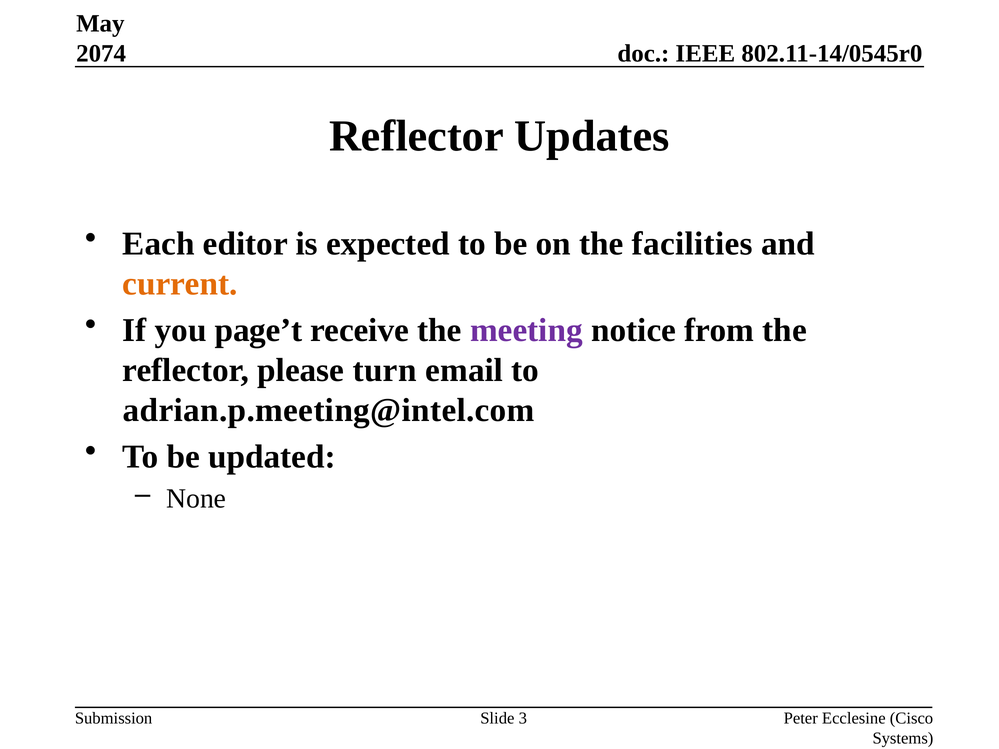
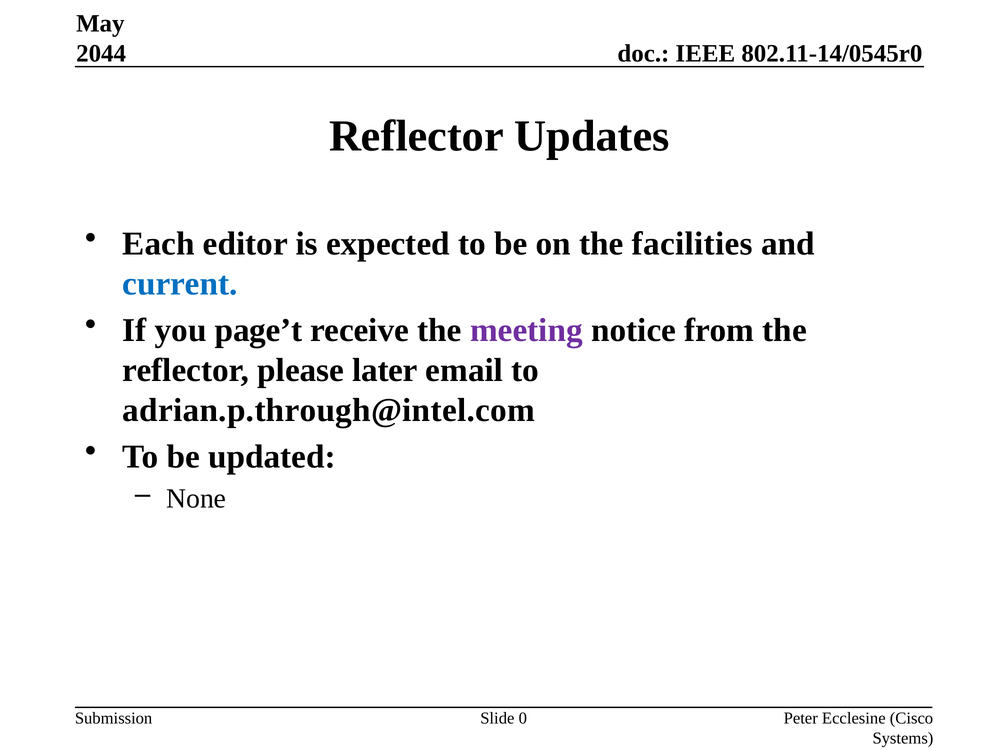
2074: 2074 -> 2044
current colour: orange -> blue
turn: turn -> later
adrian.p.meeting@intel.com: adrian.p.meeting@intel.com -> adrian.p.through@intel.com
3: 3 -> 0
